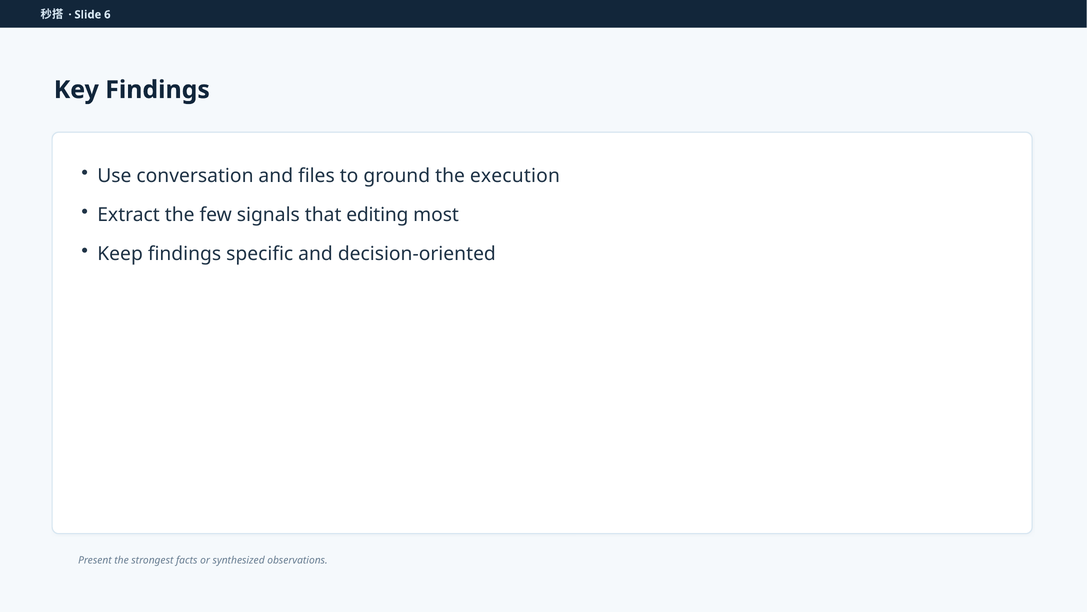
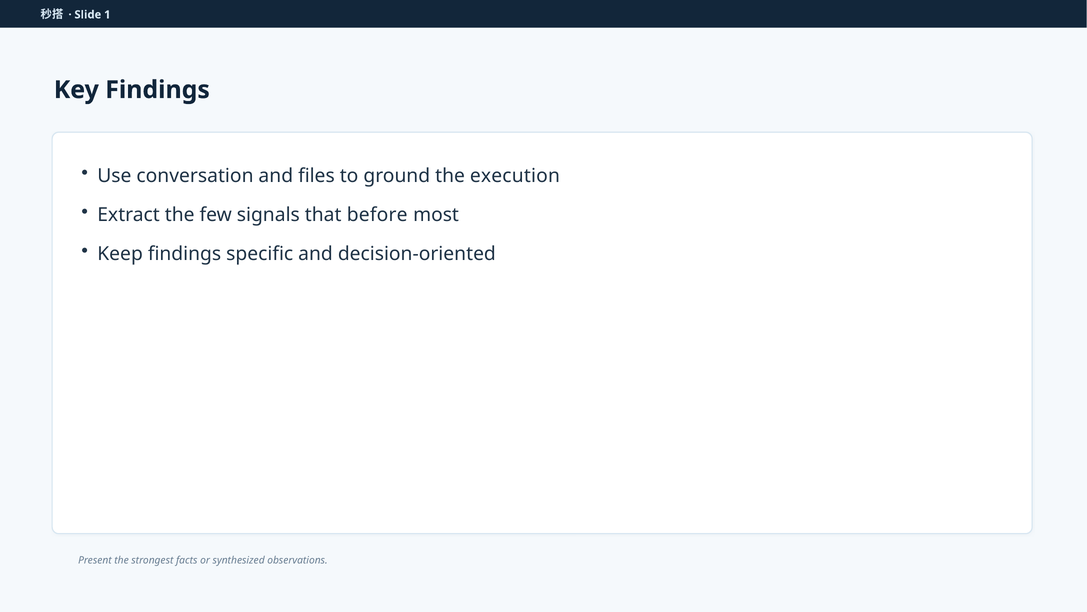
6: 6 -> 1
editing: editing -> before
